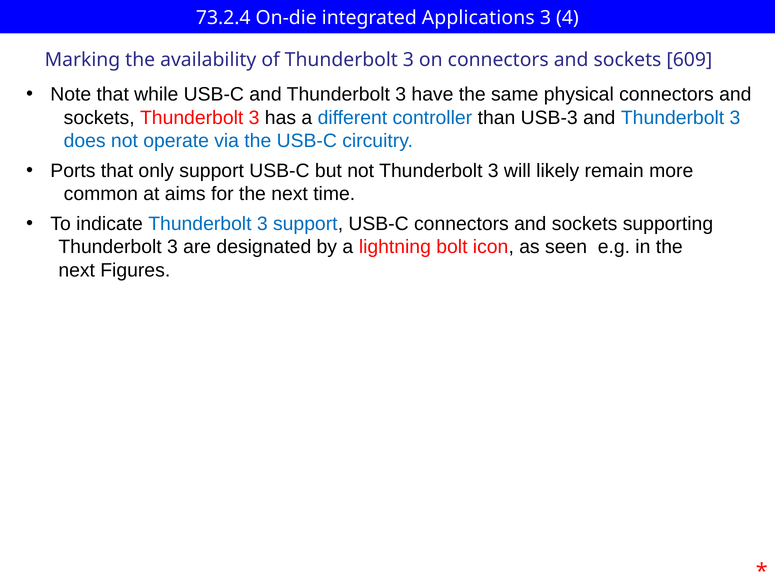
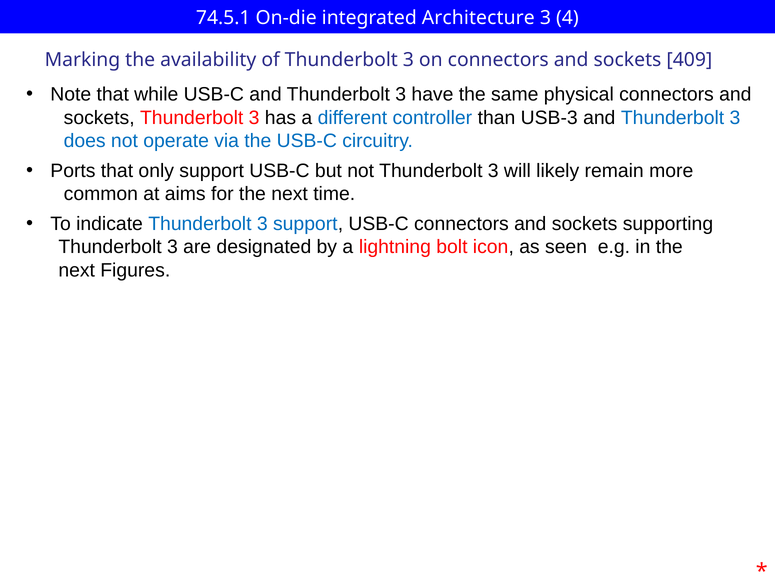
73.2.4: 73.2.4 -> 74.5.1
Applications: Applications -> Architecture
609: 609 -> 409
